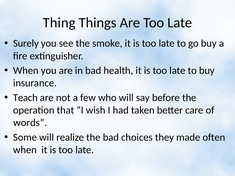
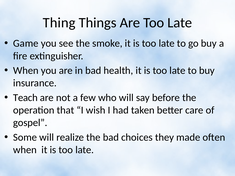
Surely: Surely -> Game
words: words -> gospel
